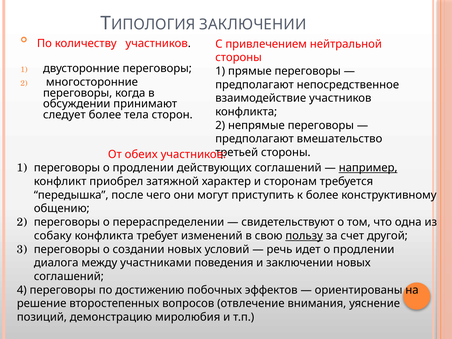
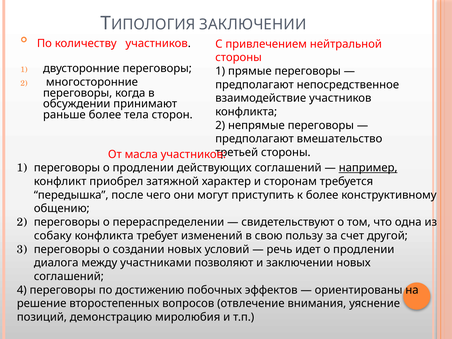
следует: следует -> раньше
обеих: обеих -> масла
пользу underline: present -> none
поведения: поведения -> позволяют
